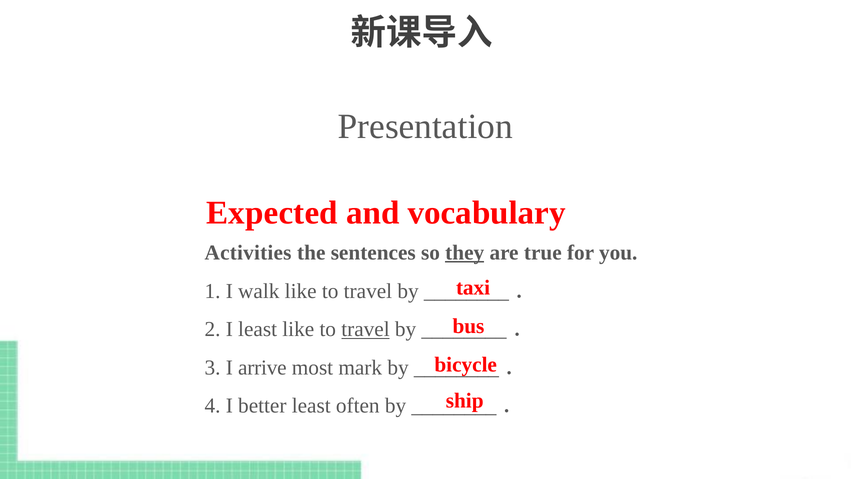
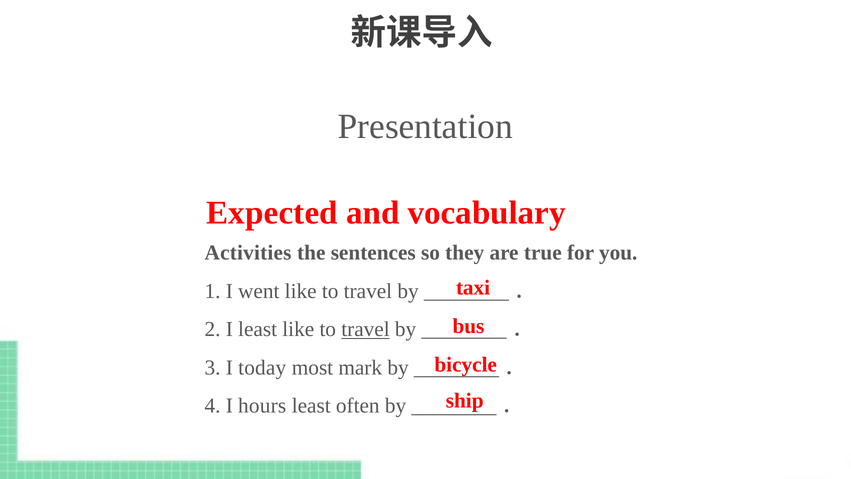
they underline: present -> none
walk: walk -> went
arrive: arrive -> today
better: better -> hours
